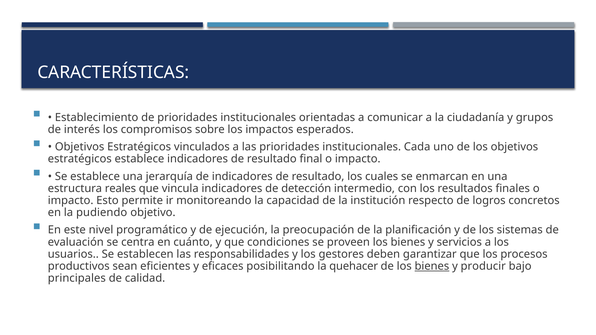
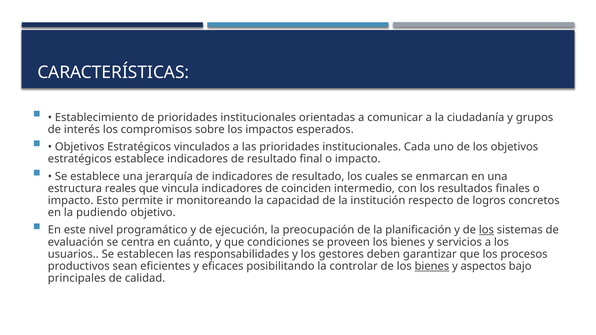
detección: detección -> coinciden
los at (486, 230) underline: none -> present
quehacer: quehacer -> controlar
producir: producir -> aspectos
